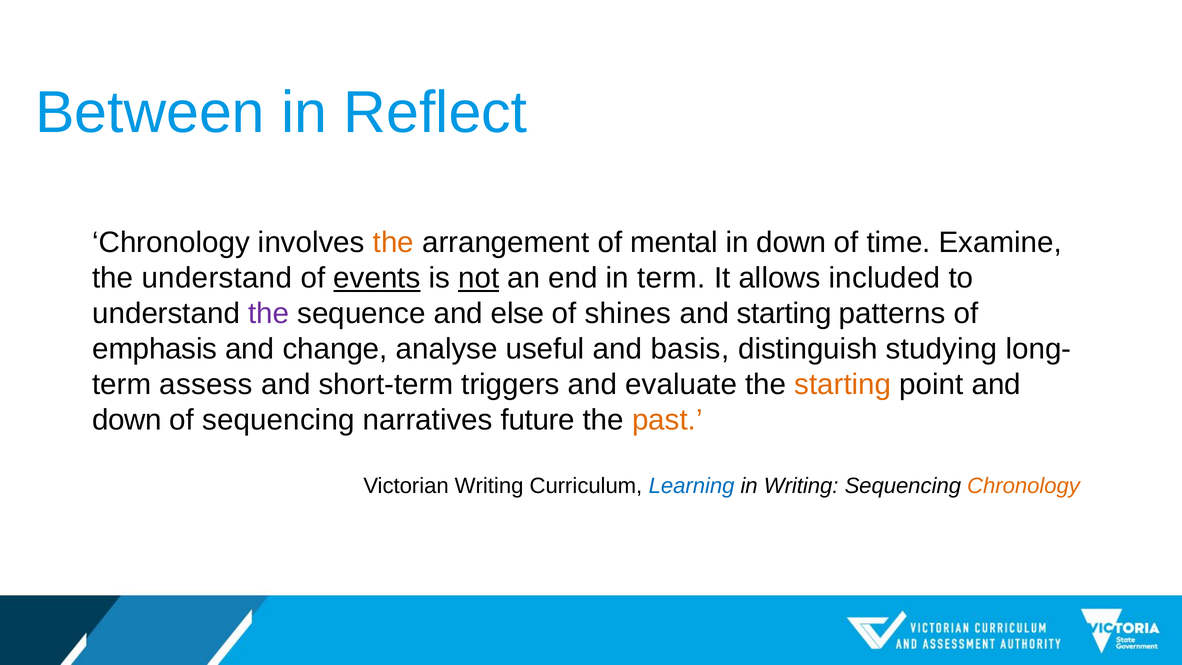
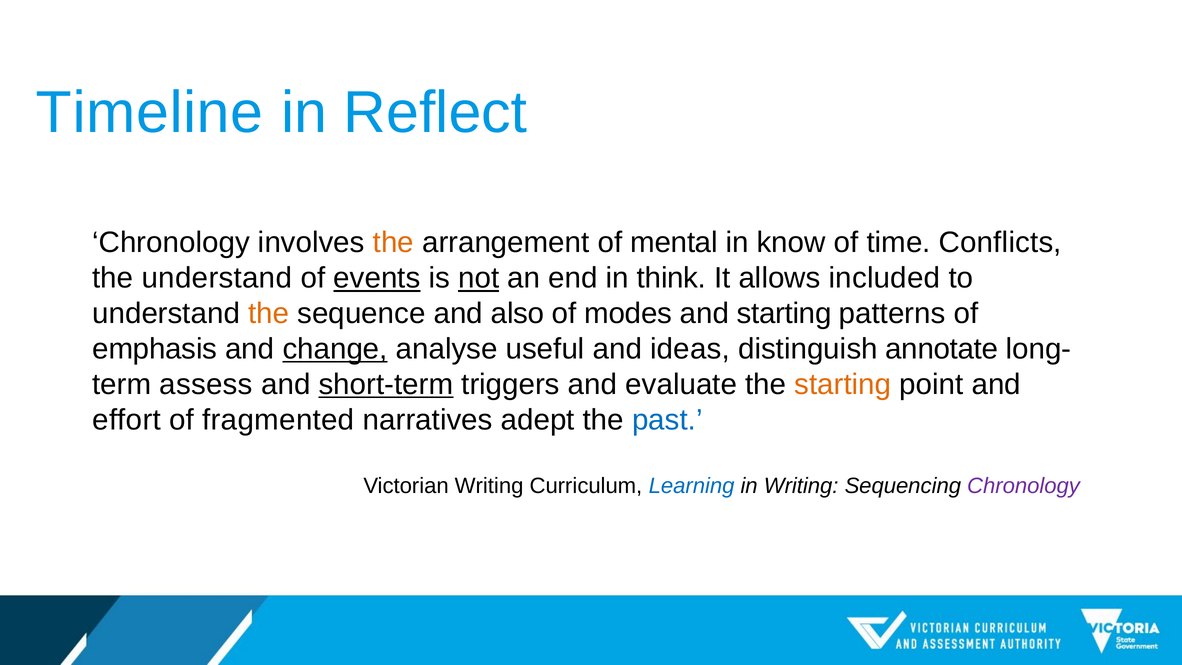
Between: Between -> Timeline
in down: down -> know
Examine: Examine -> Conflicts
in term: term -> think
the at (269, 314) colour: purple -> orange
else: else -> also
shines: shines -> modes
change underline: none -> present
basis: basis -> ideas
studying: studying -> annotate
short-term underline: none -> present
down at (127, 420): down -> effort
of sequencing: sequencing -> fragmented
future: future -> adept
past colour: orange -> blue
Chronology at (1024, 486) colour: orange -> purple
